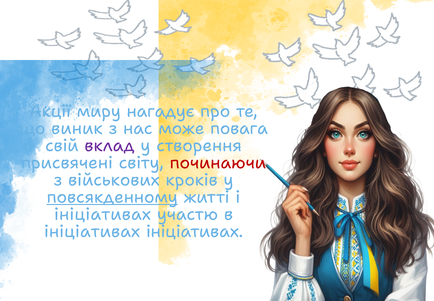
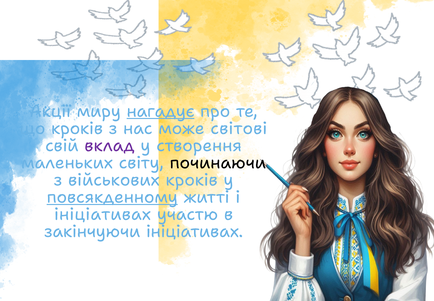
нагадує underline: none -> present
що виник: виник -> кроків
повага: повага -> світові
присвячені: присвячені -> маленьких
починаючи colour: red -> black
ініціативах at (92, 231): ініціативах -> закінчуючи
